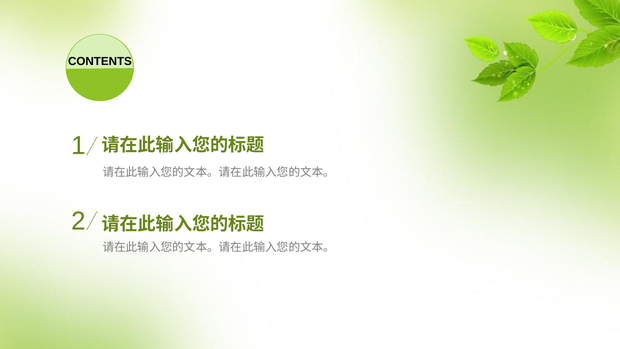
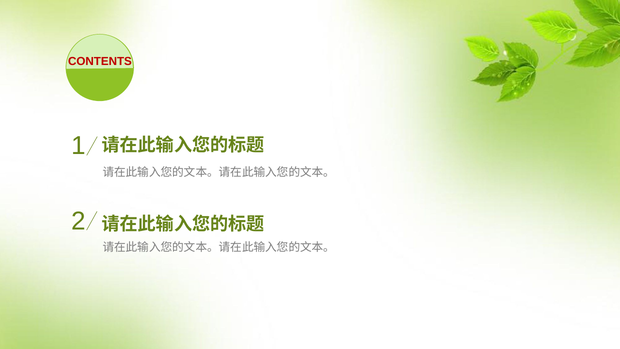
CONTENTS colour: black -> red
